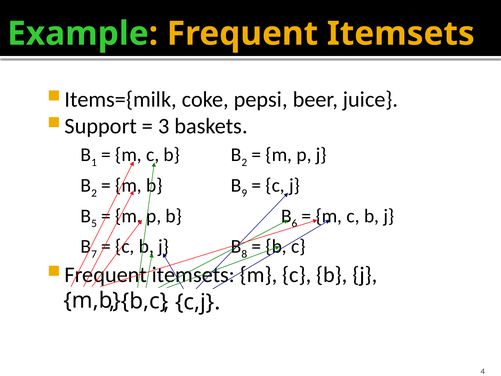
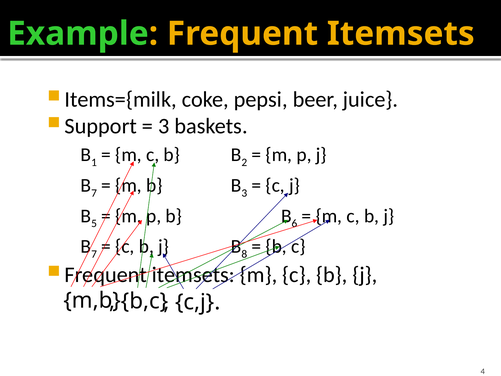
2 at (94, 193): 2 -> 7
B 9: 9 -> 3
